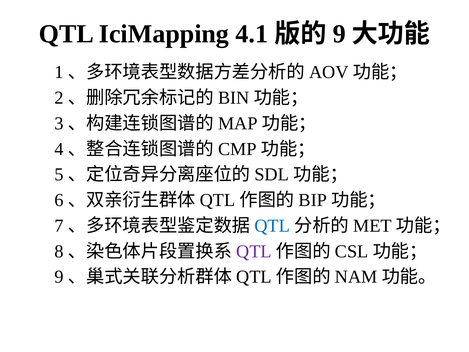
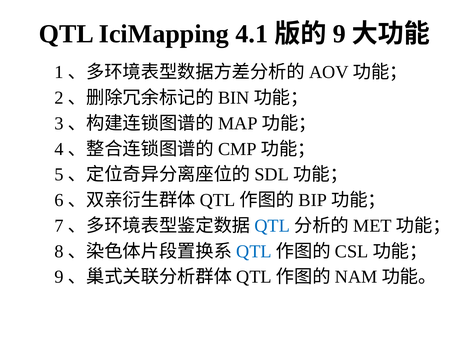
QTL at (254, 251) colour: purple -> blue
